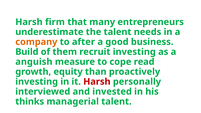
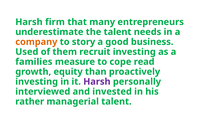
after: after -> story
Build: Build -> Used
anguish: anguish -> families
Harsh at (97, 82) colour: red -> purple
thinks: thinks -> rather
